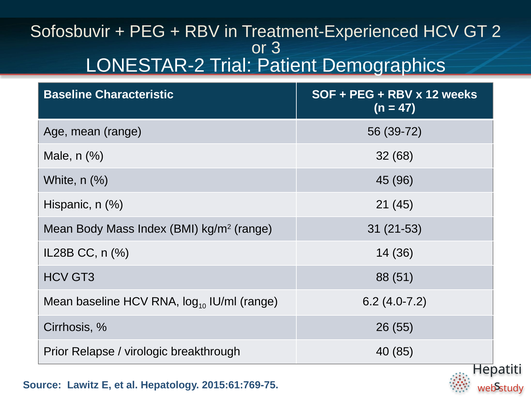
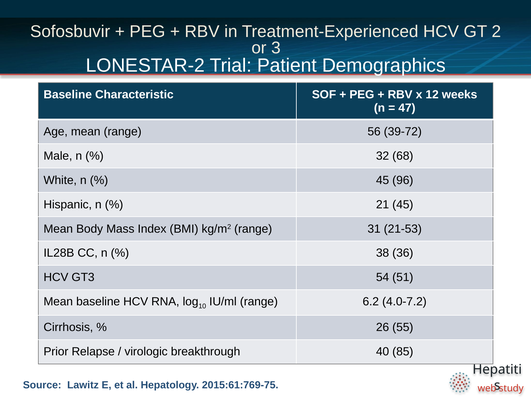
14: 14 -> 38
88: 88 -> 54
